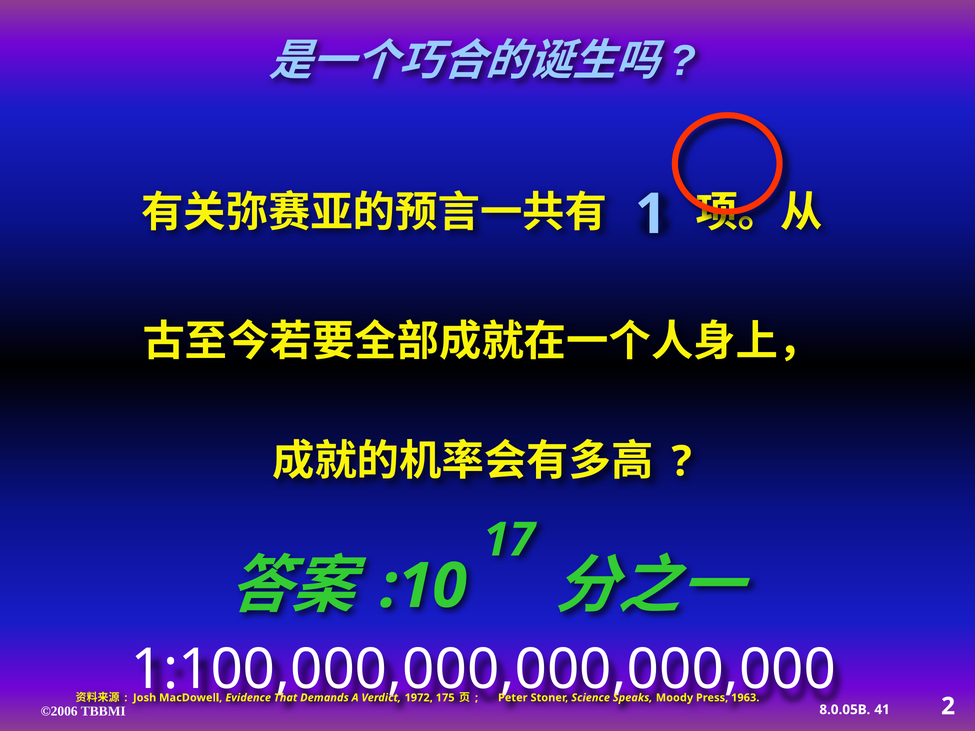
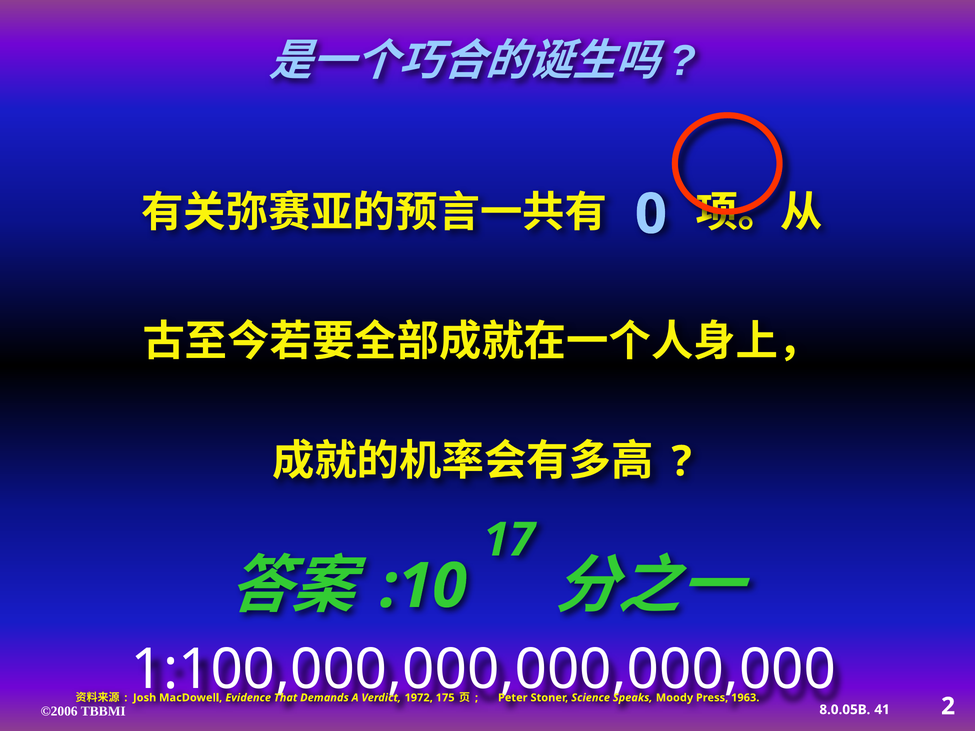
1: 1 -> 0
